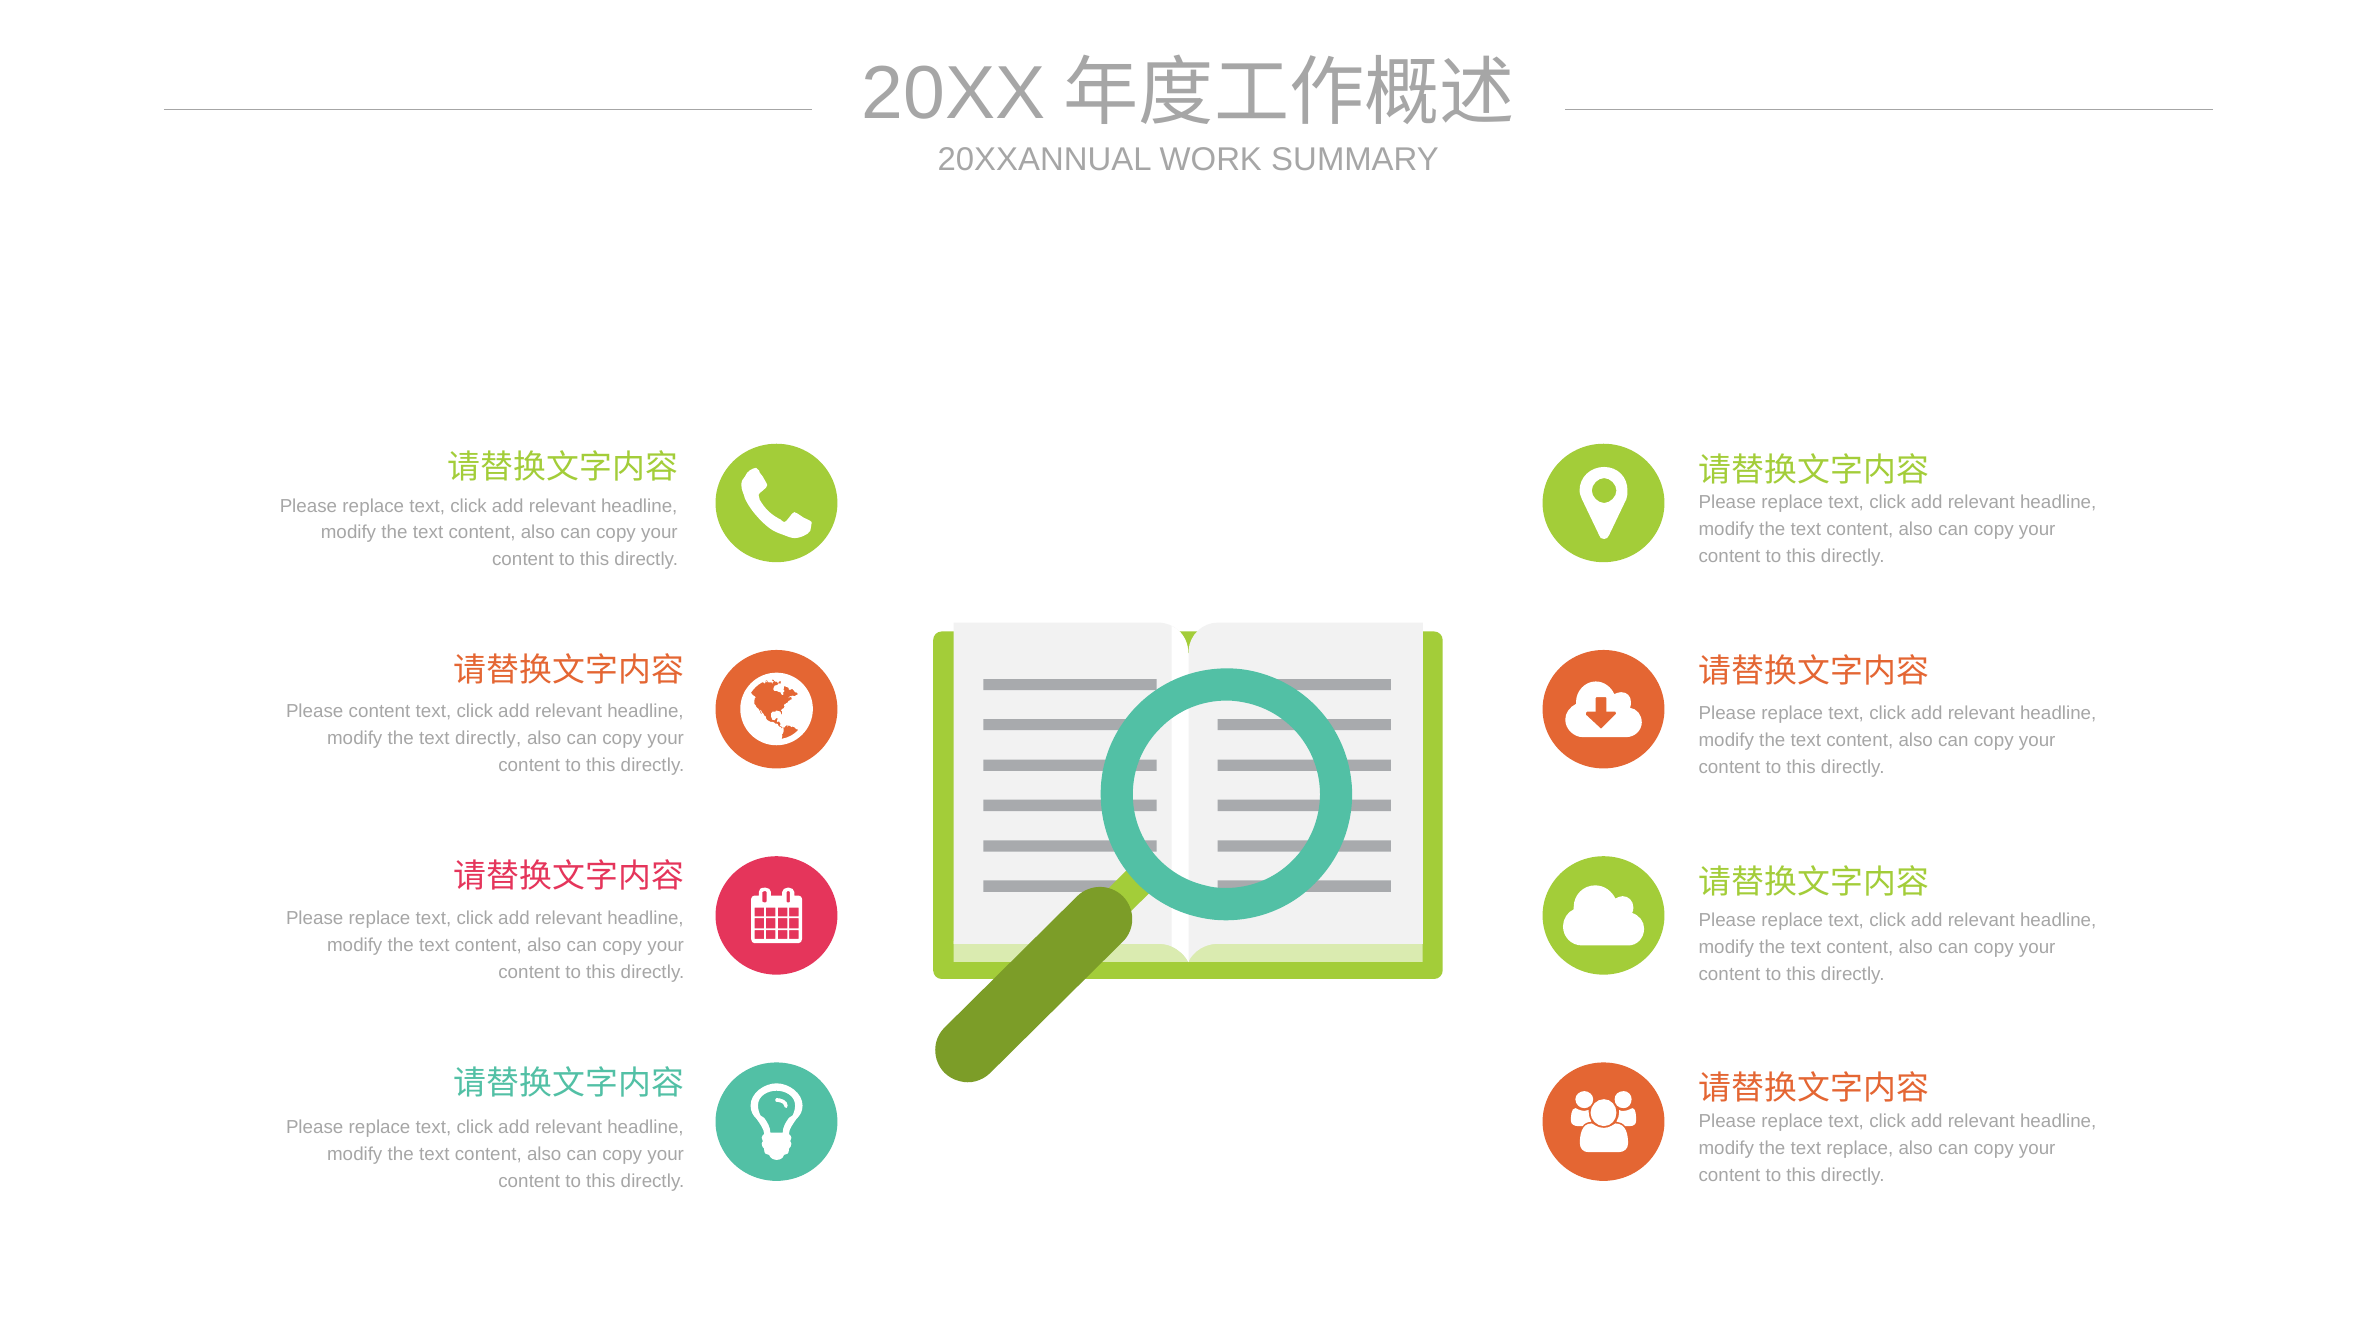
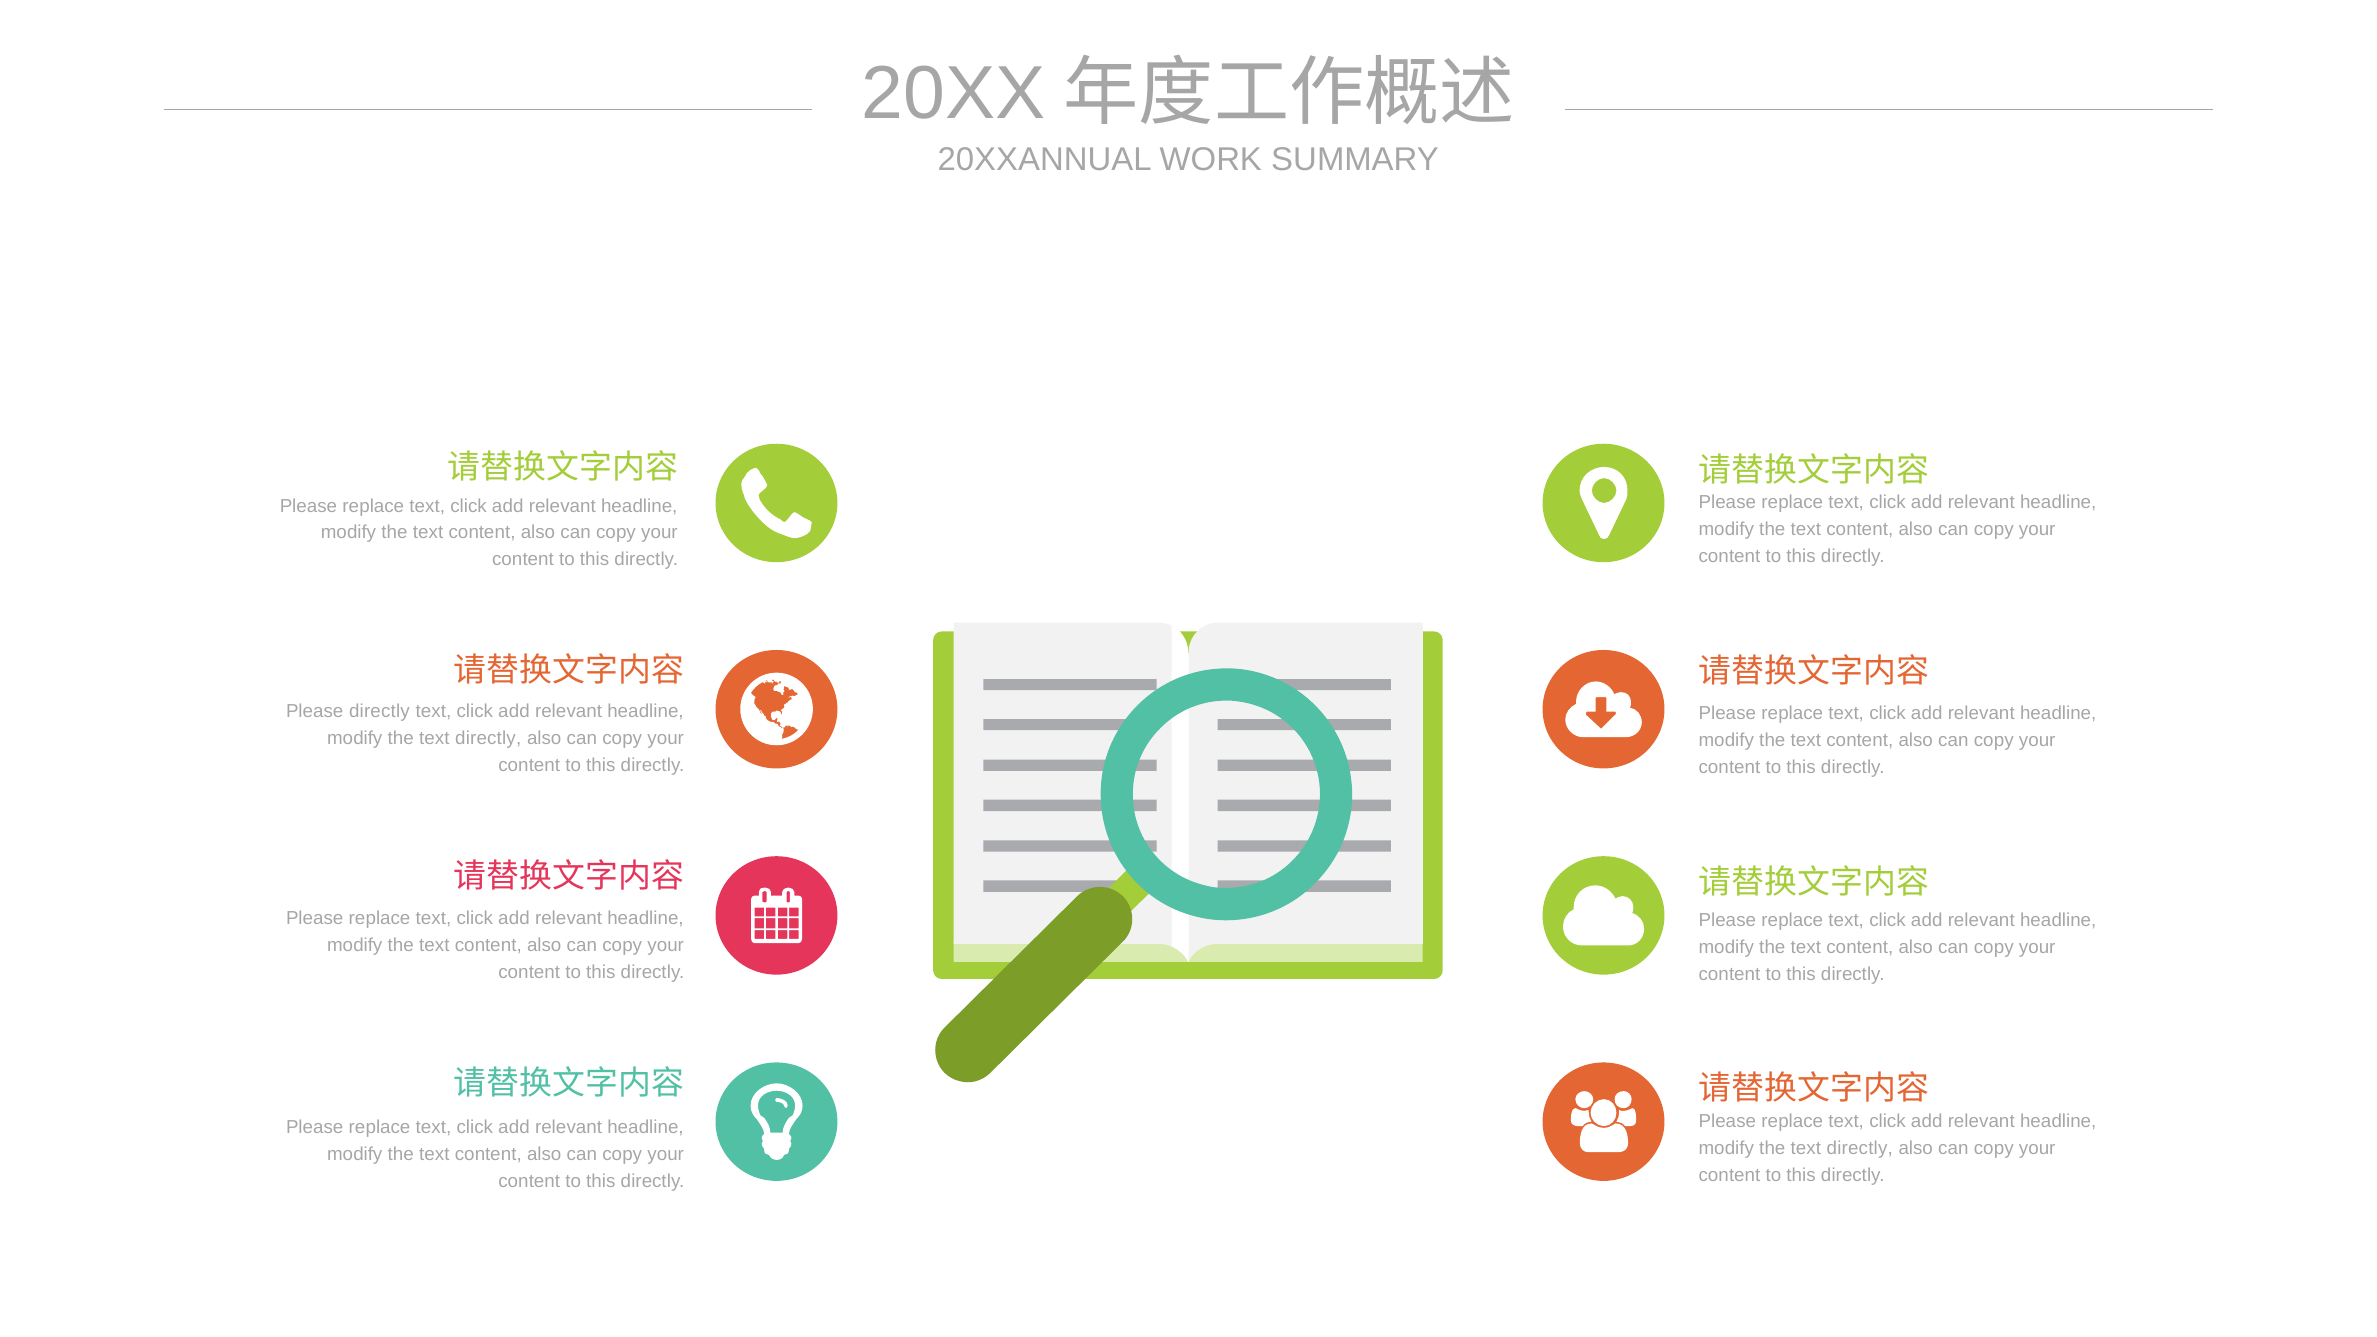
Please content: content -> directly
replace at (1860, 1148): replace -> directly
